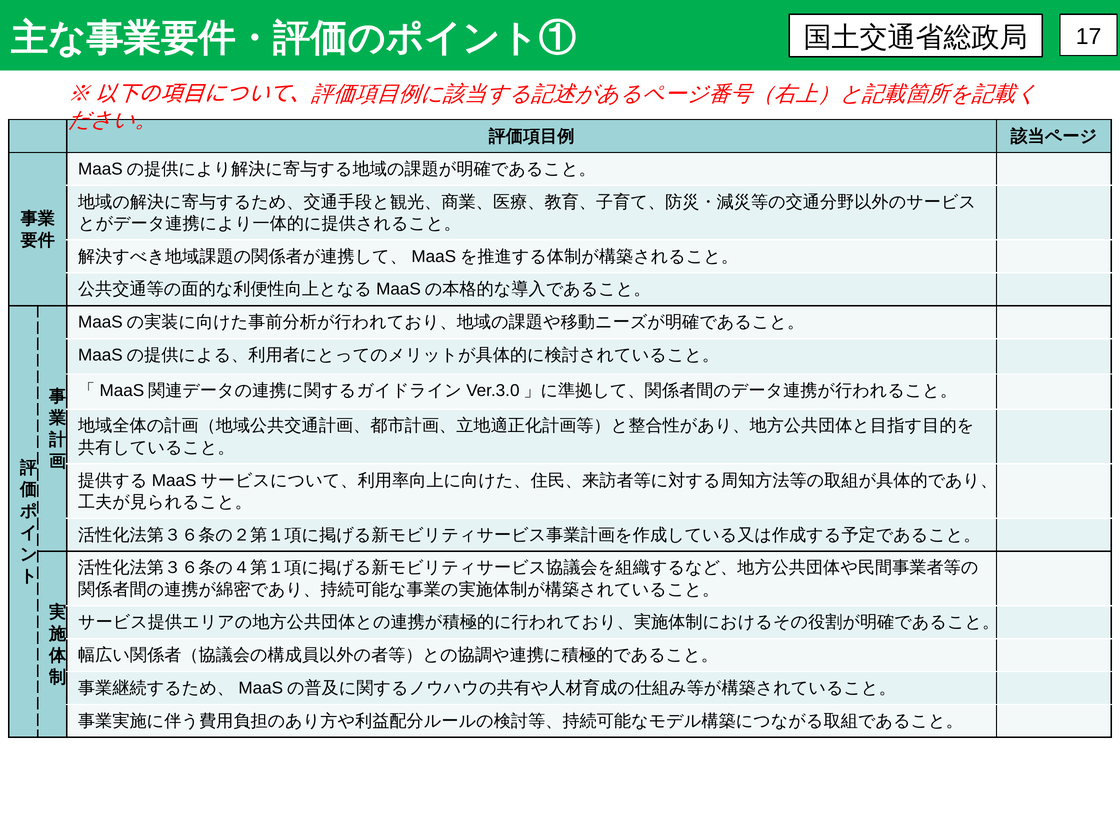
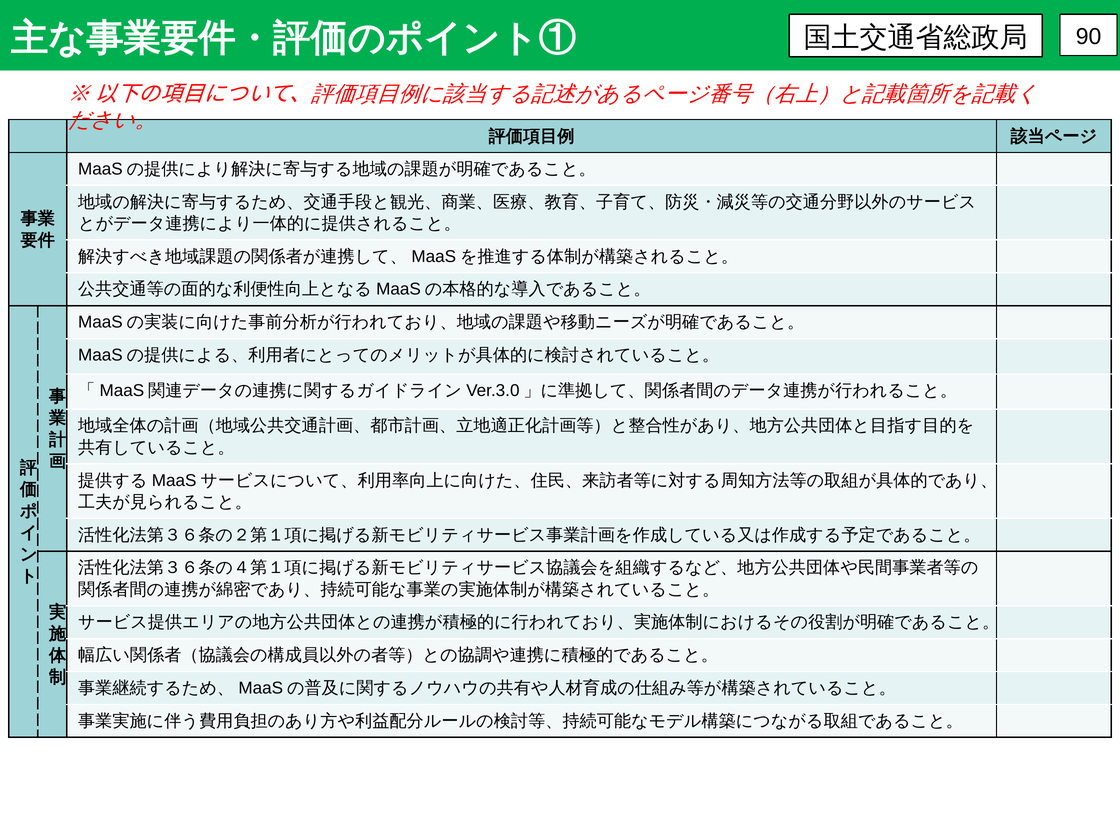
17: 17 -> 90
